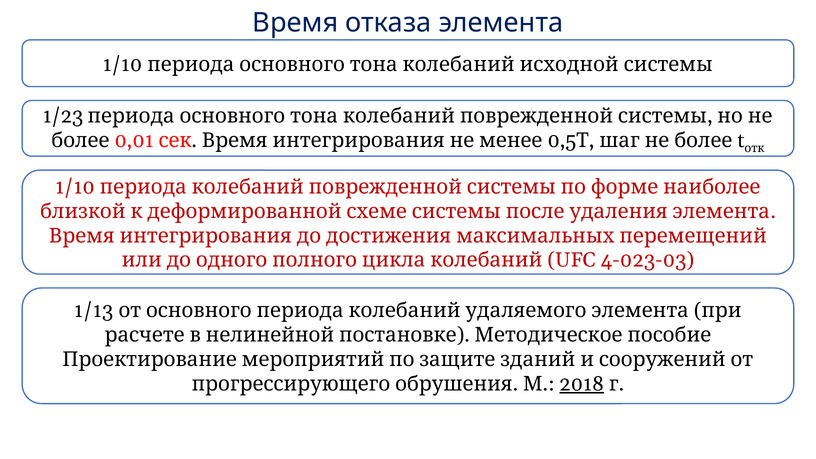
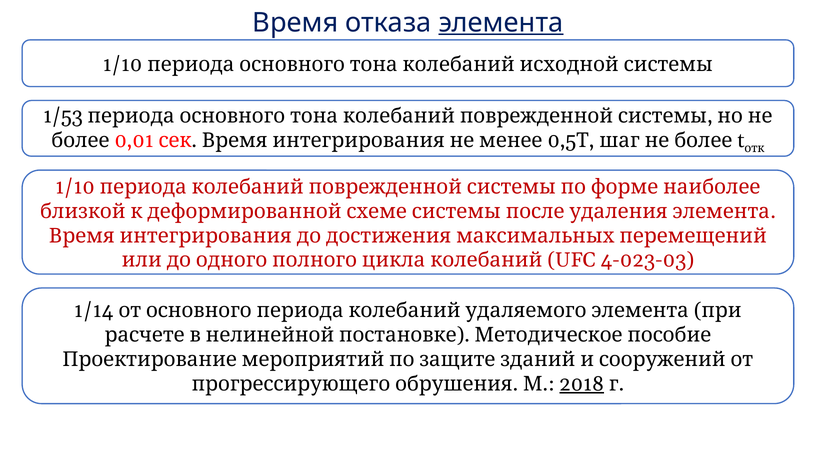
элемента underline: none -> present
1/23: 1/23 -> 1/53
1/13: 1/13 -> 1/14
